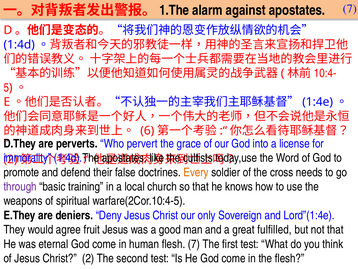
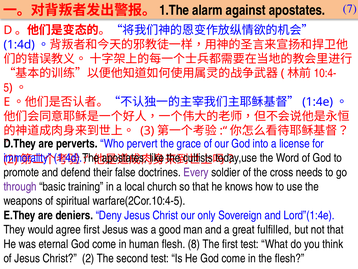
6: 6 -> 3
Every colour: orange -> purple
agree fruit: fruit -> first
flesh 7: 7 -> 8
